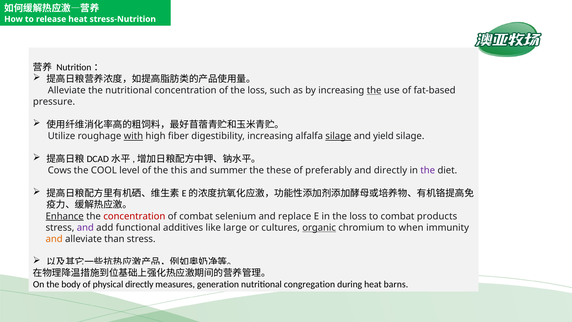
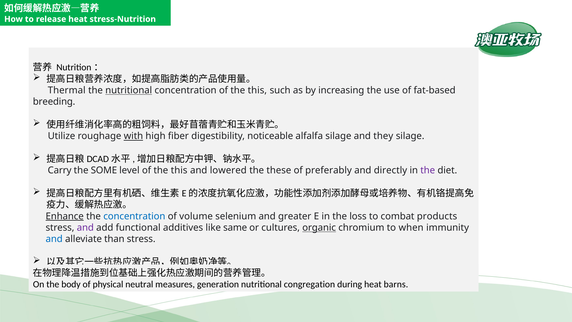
Alleviate at (67, 90): Alleviate -> Thermal
nutritional at (129, 90) underline: none -> present
concentration of the loss: loss -> this
the at (374, 90) underline: present -> none
pressure: pressure -> breeding
digestibility increasing: increasing -> noticeable
silage at (338, 136) underline: present -> none
yield: yield -> they
Cows: Cows -> Carry
COOL: COOL -> SOME
summer: summer -> lowered
concentration at (134, 216) colour: red -> blue
of combat: combat -> volume
replace: replace -> greater
large: large -> same
and at (54, 239) colour: orange -> blue
physical directly: directly -> neutral
